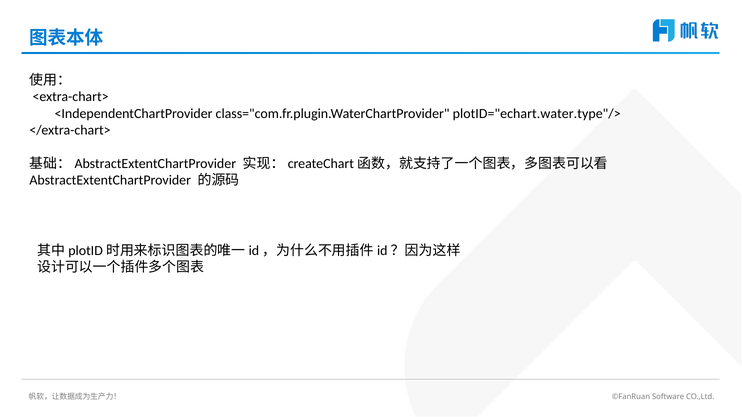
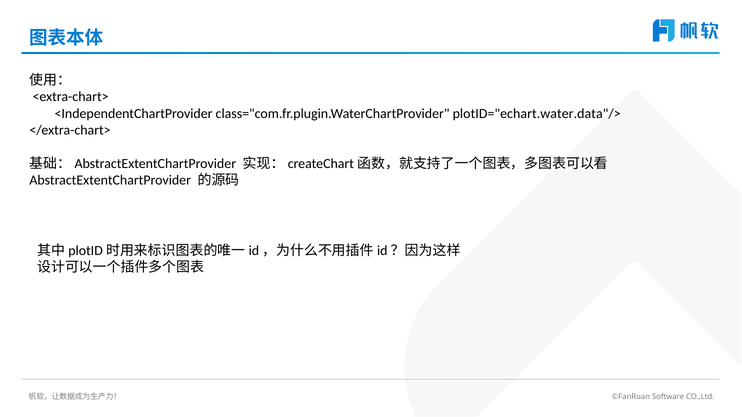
plotID="echart.water.type"/>: plotID="echart.water.type"/> -> plotID="echart.water.data"/>
